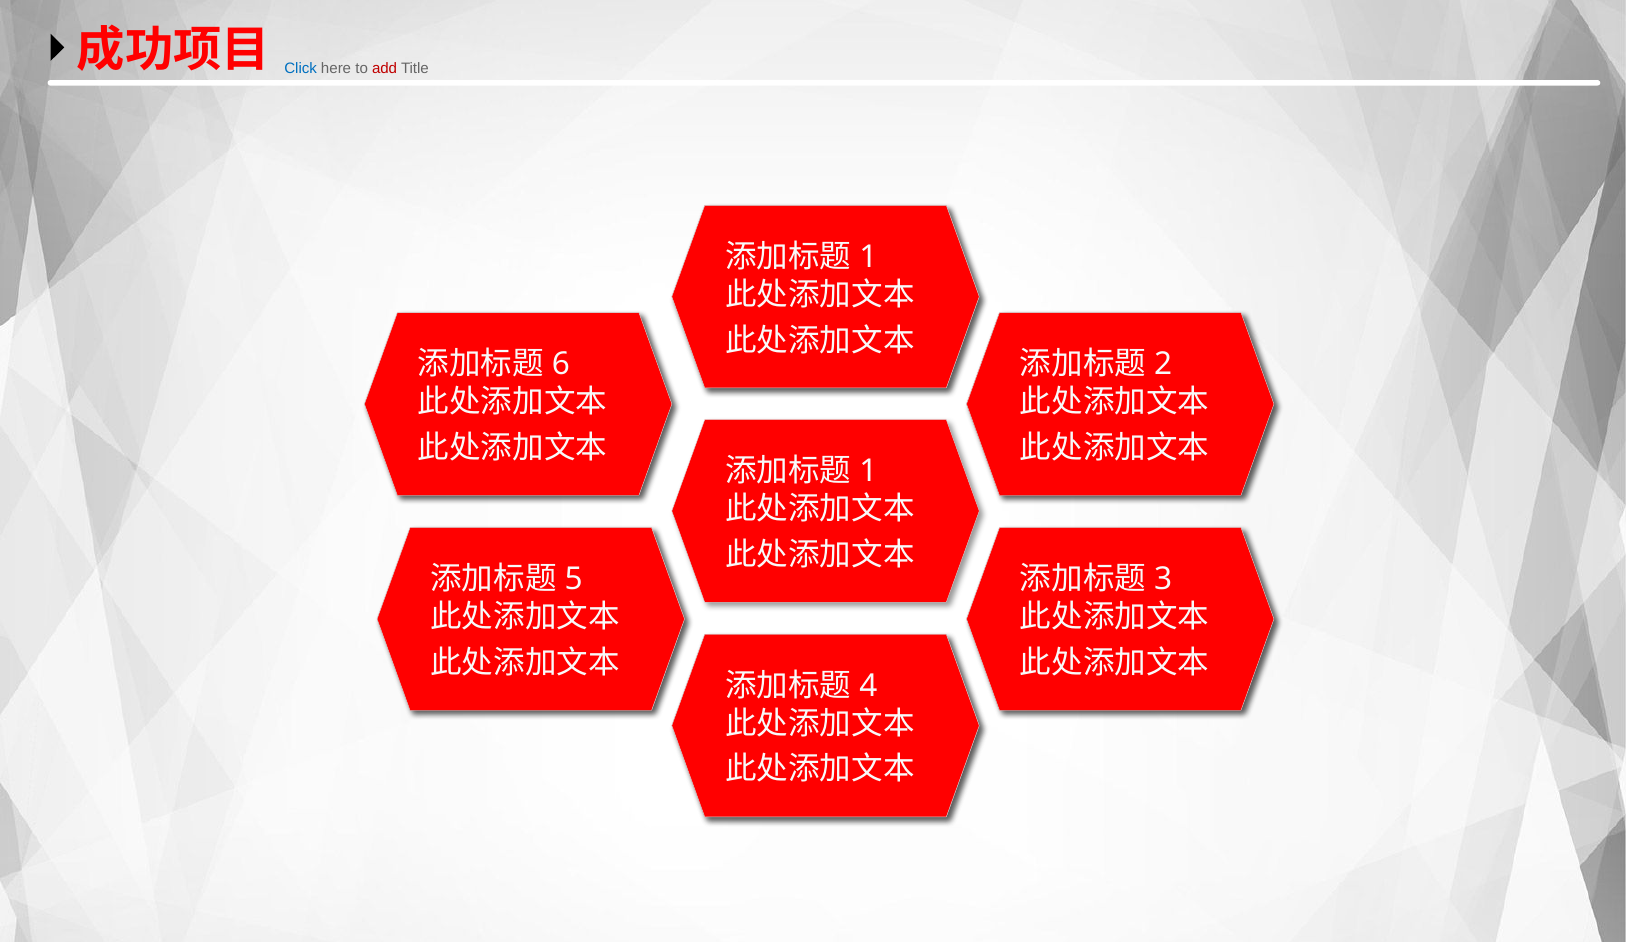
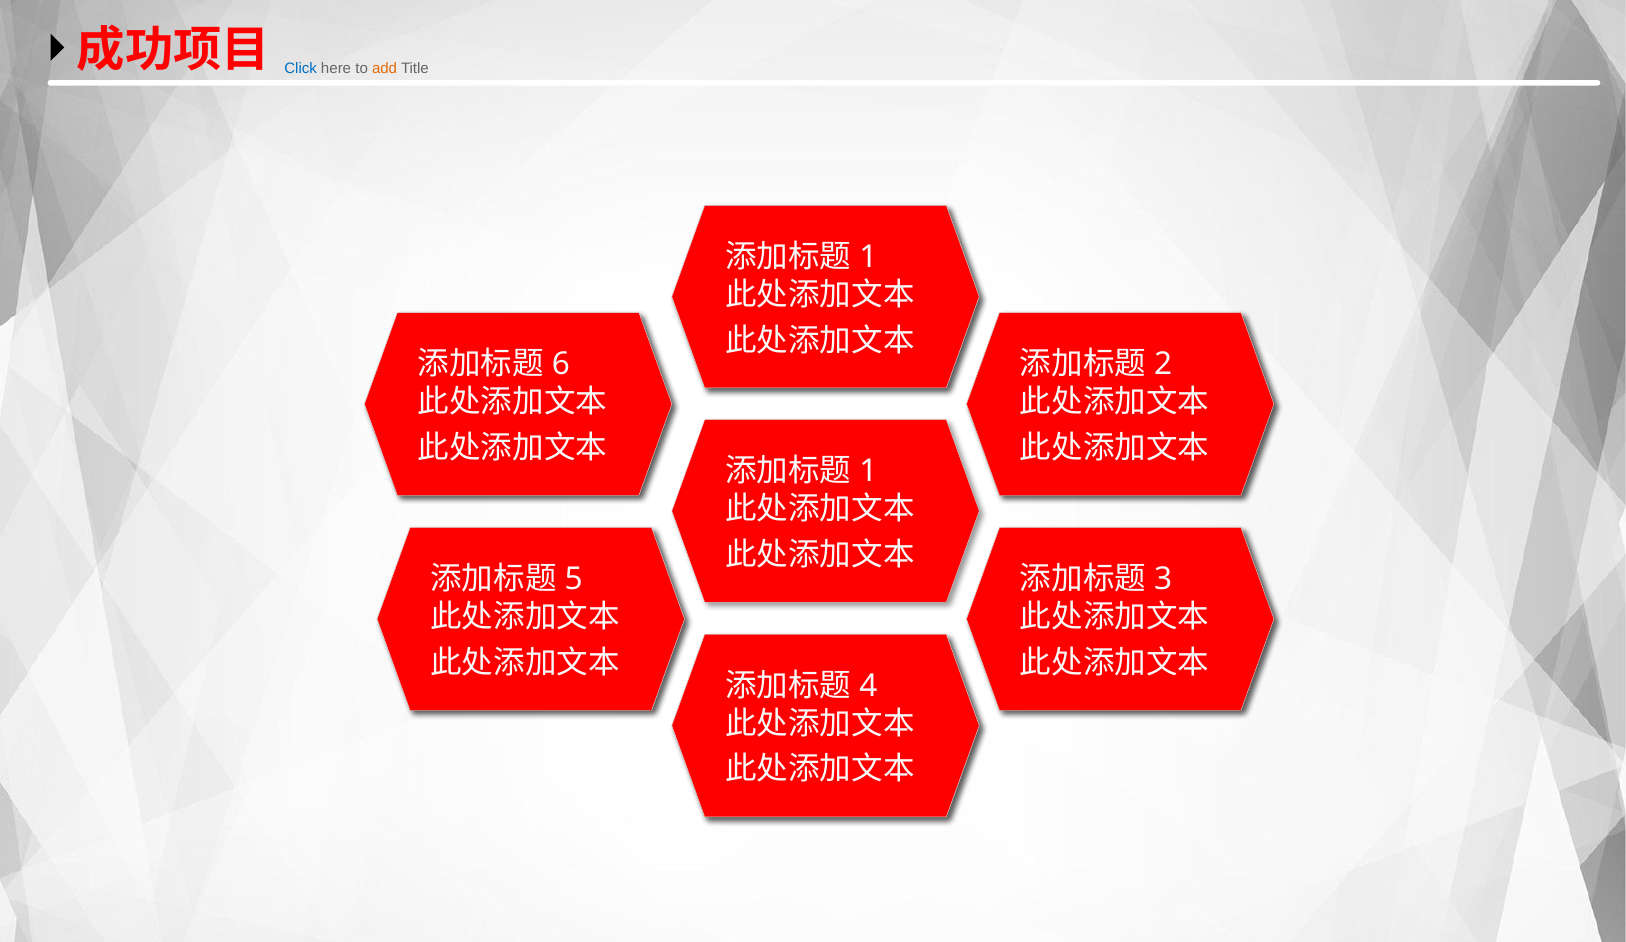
add colour: red -> orange
